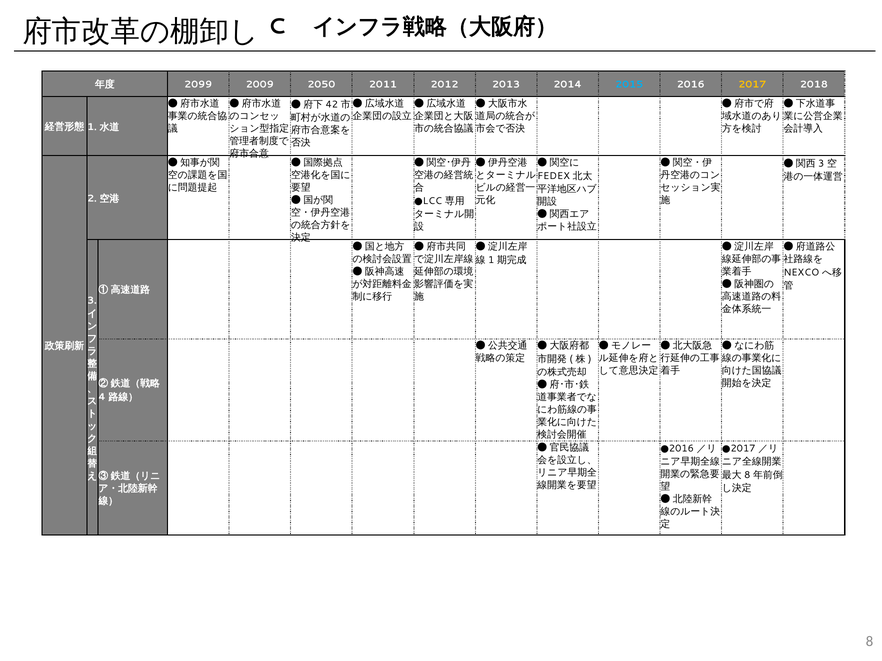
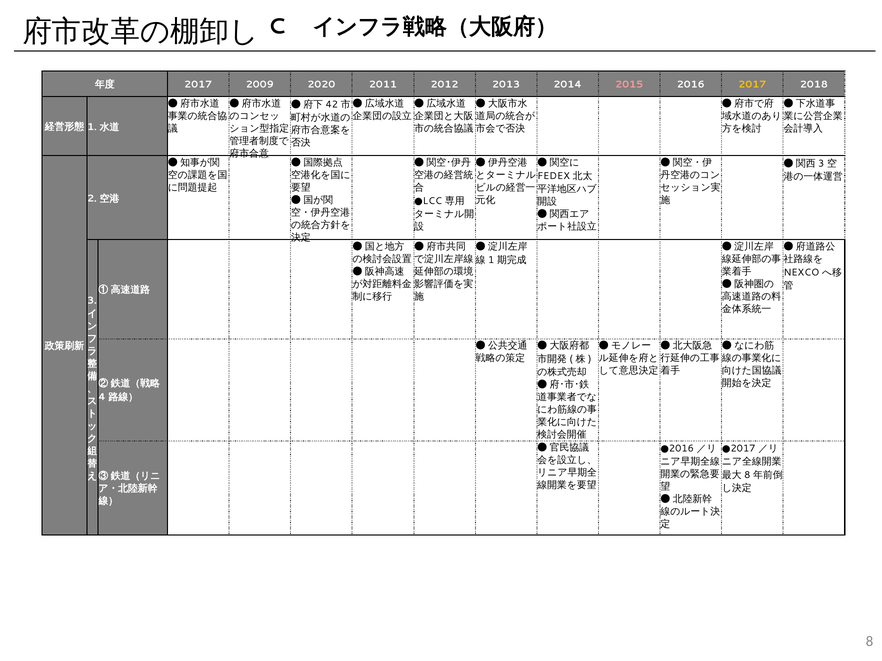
2099 at (198, 85): 2099 -> 2017
2050: 2050 -> 2020
2015 colour: light blue -> pink
